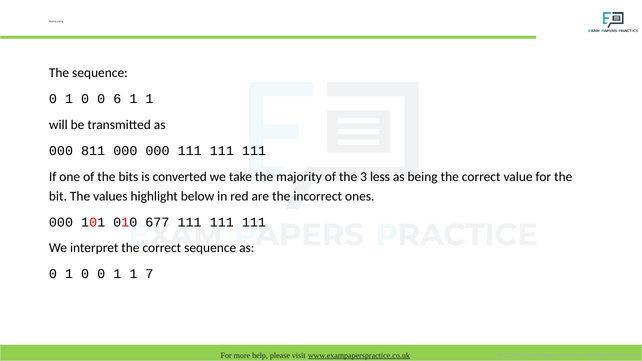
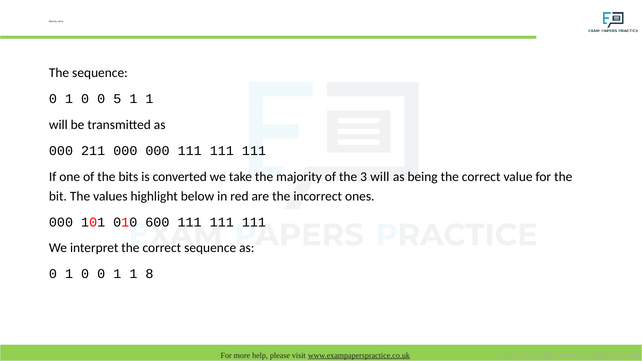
6: 6 -> 5
811: 811 -> 211
3 less: less -> will
677: 677 -> 600
7: 7 -> 8
